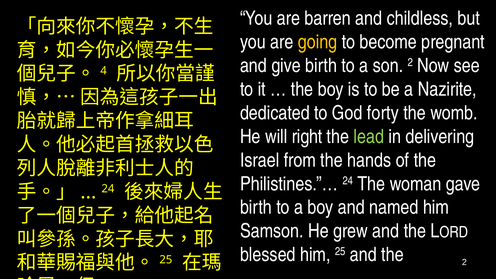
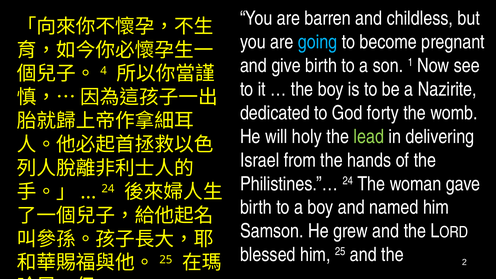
going colour: yellow -> light blue
son 2: 2 -> 1
right: right -> holy
